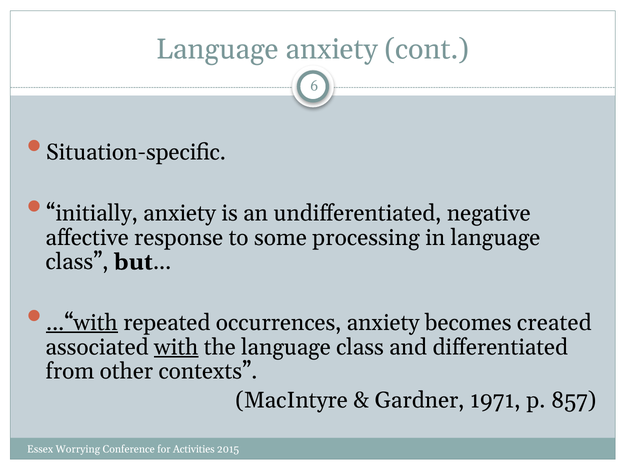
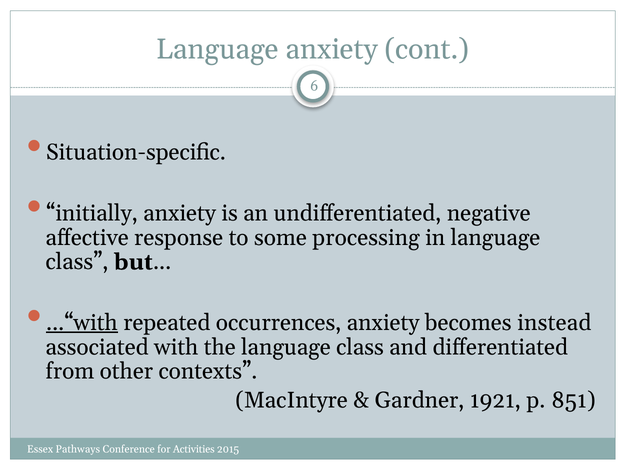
created: created -> instead
with underline: present -> none
1971: 1971 -> 1921
857: 857 -> 851
Worrying: Worrying -> Pathways
